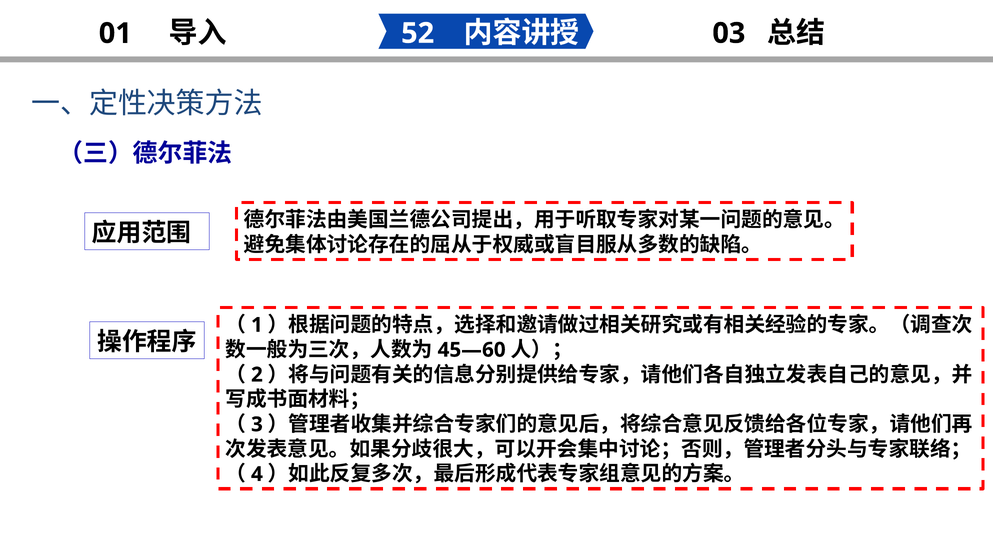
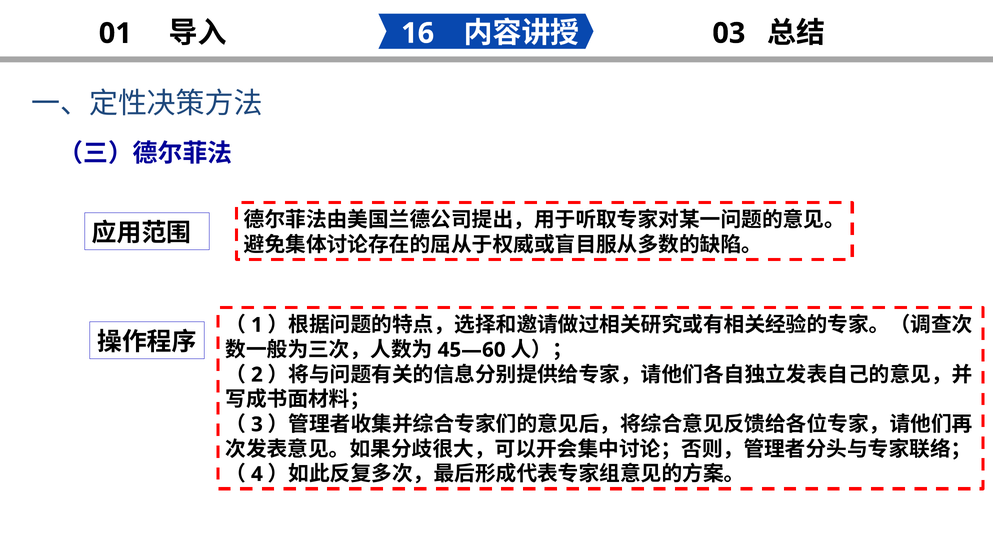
52: 52 -> 16
